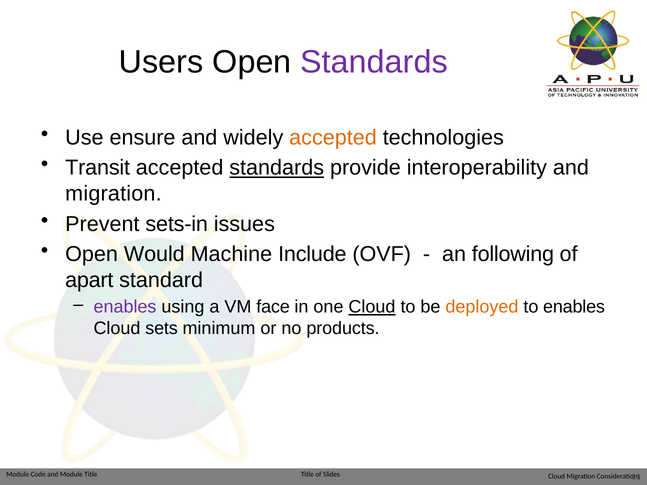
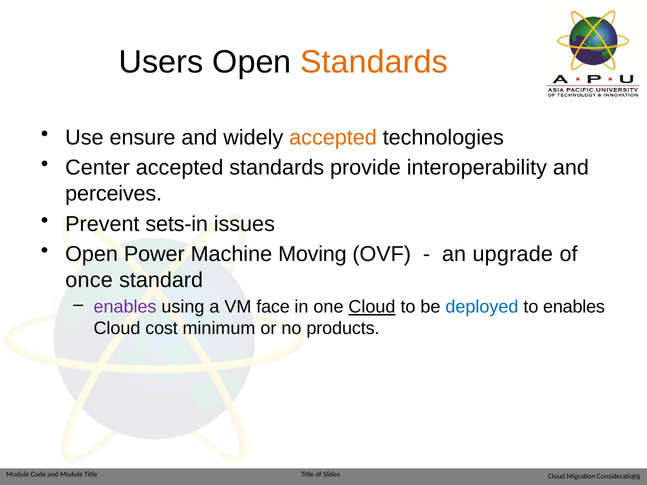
Standards at (374, 62) colour: purple -> orange
Transit: Transit -> Center
standards at (277, 168) underline: present -> none
migration at (113, 194): migration -> perceives
Would: Would -> Power
Include: Include -> Moving
following: following -> upgrade
apart: apart -> once
deployed colour: orange -> blue
sets: sets -> cost
